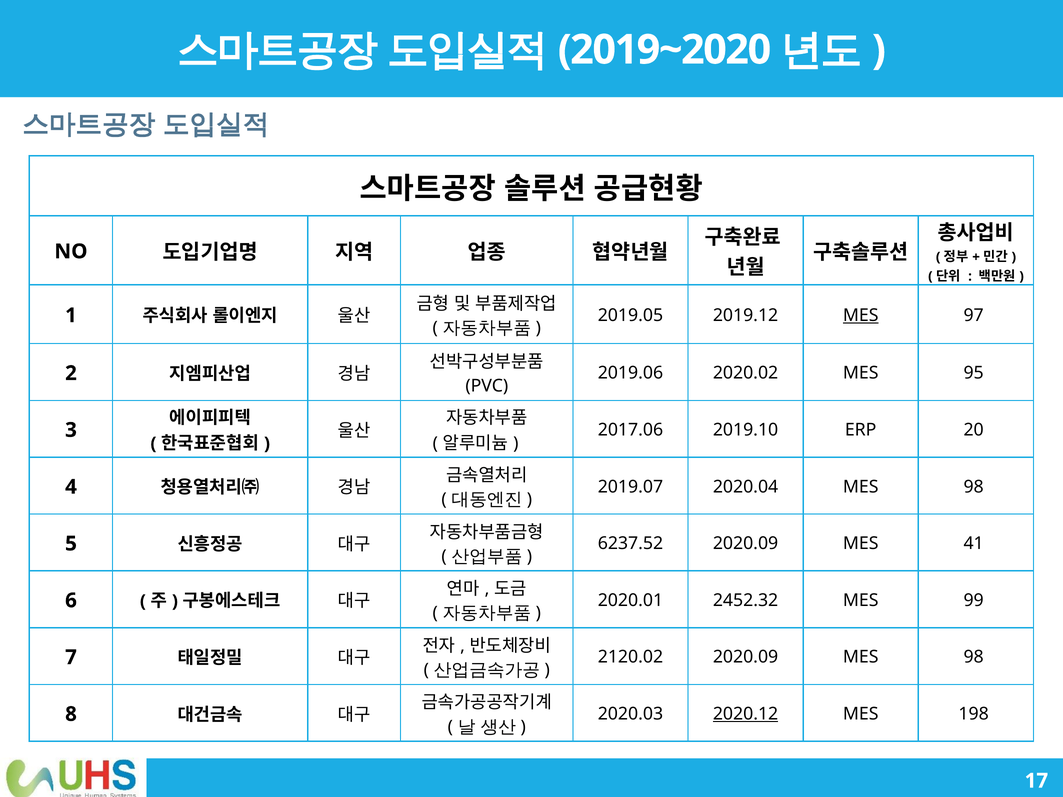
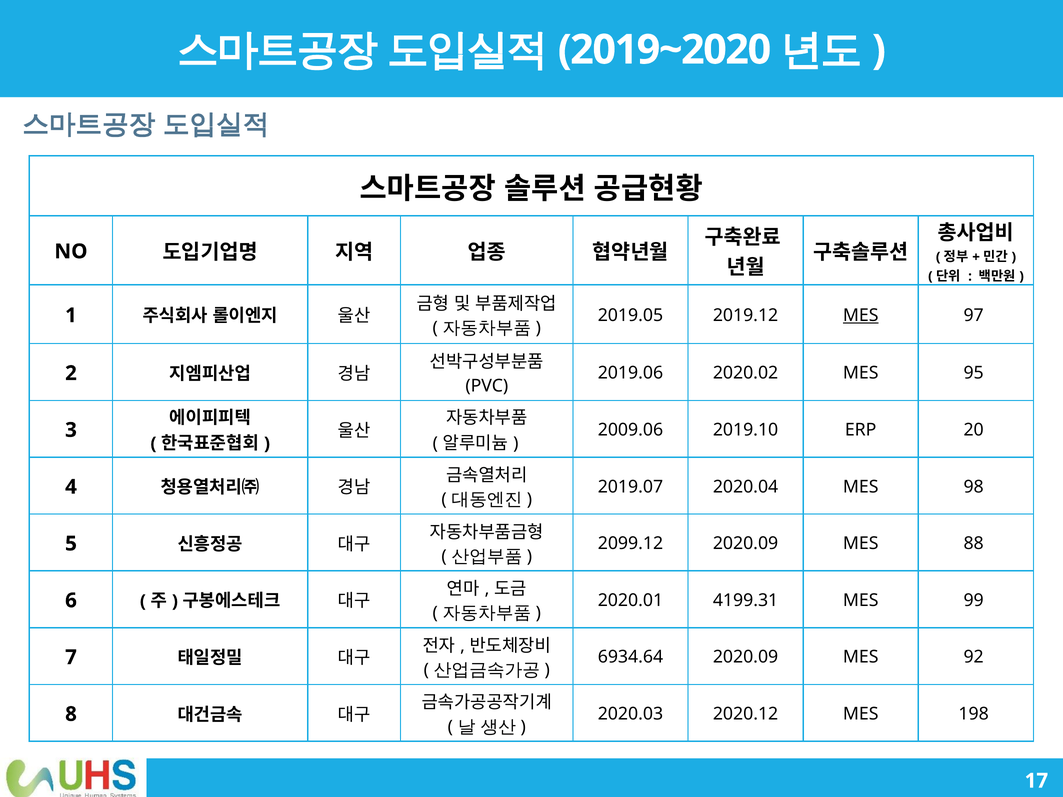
2017.06: 2017.06 -> 2009.06
6237.52: 6237.52 -> 2099.12
41: 41 -> 88
2452.32: 2452.32 -> 4199.31
2120.02: 2120.02 -> 6934.64
2020.09 MES 98: 98 -> 92
2020.12 underline: present -> none
